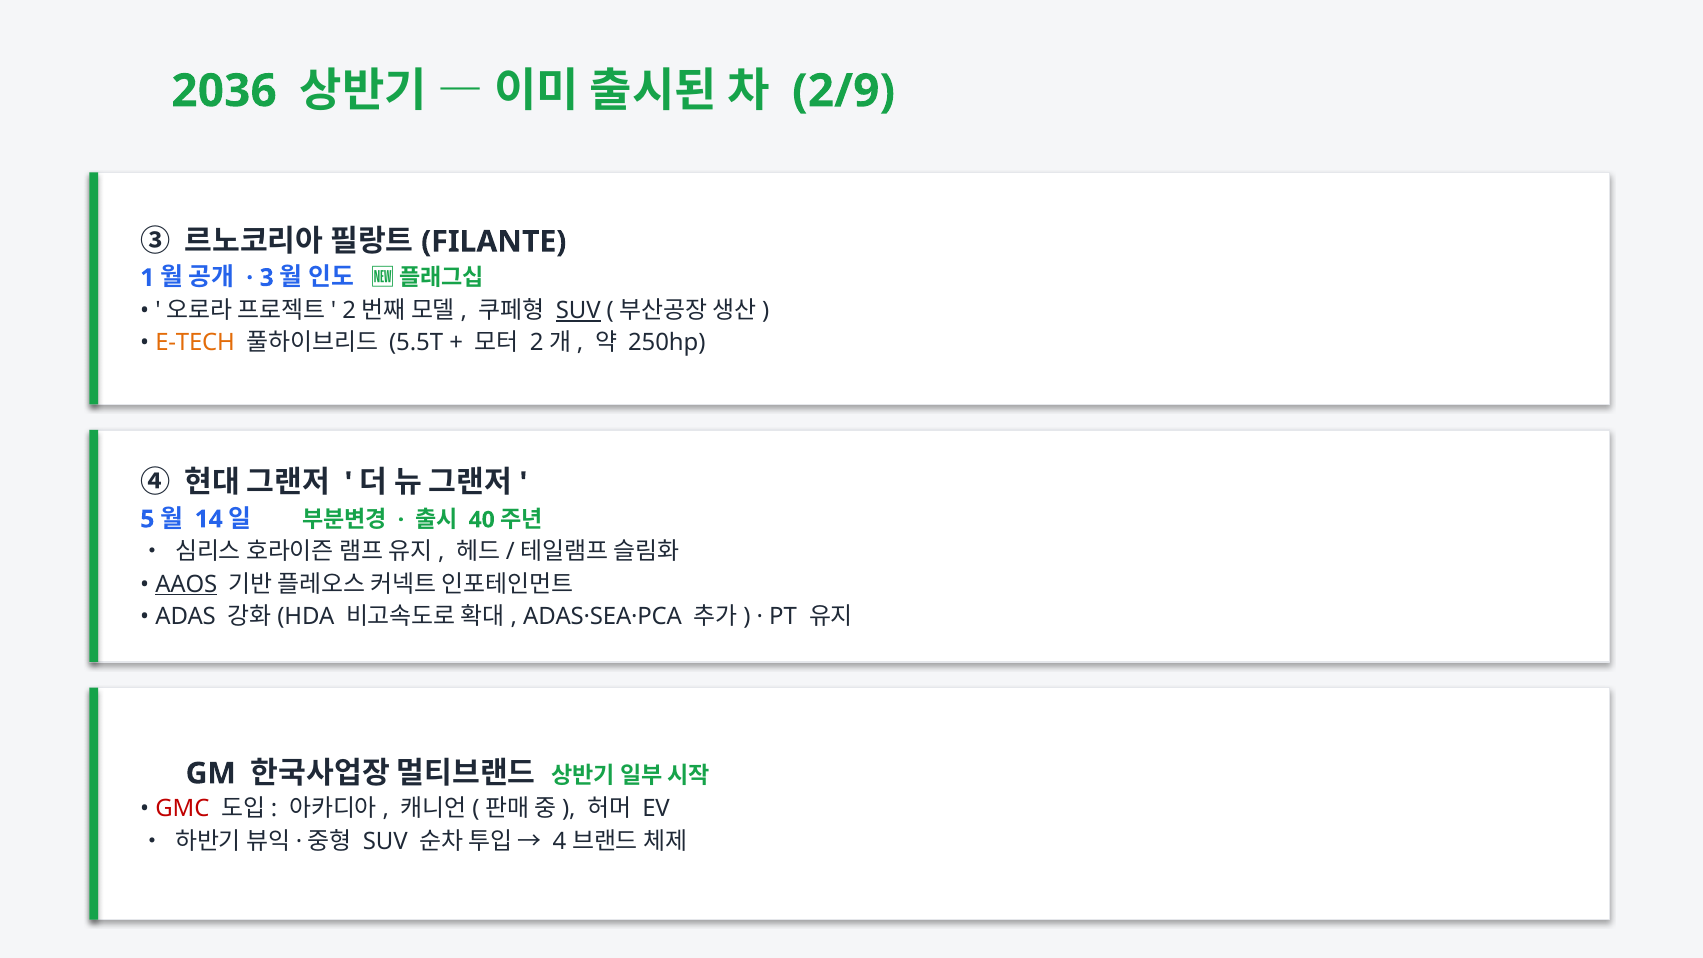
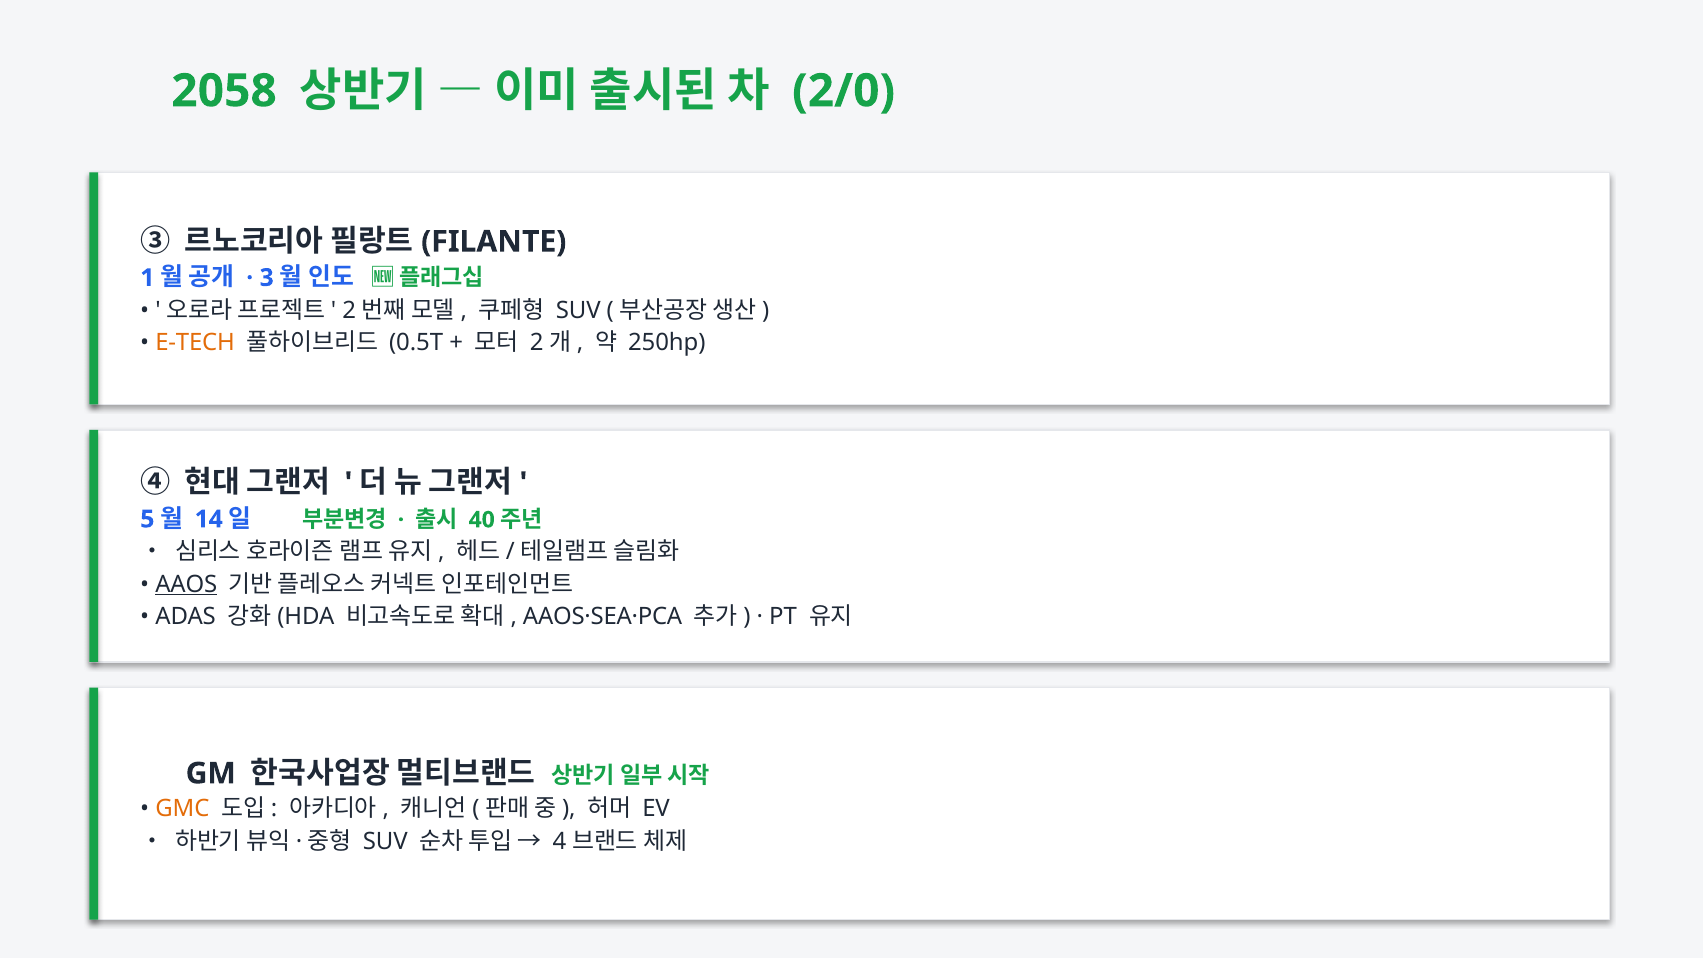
2036: 2036 -> 2058
2/9: 2/9 -> 2/0
SUV at (578, 311) underline: present -> none
5.5T: 5.5T -> 0.5T
ADAS·SEA·PCA: ADAS·SEA·PCA -> AAOS·SEA·PCA
GMC colour: red -> orange
